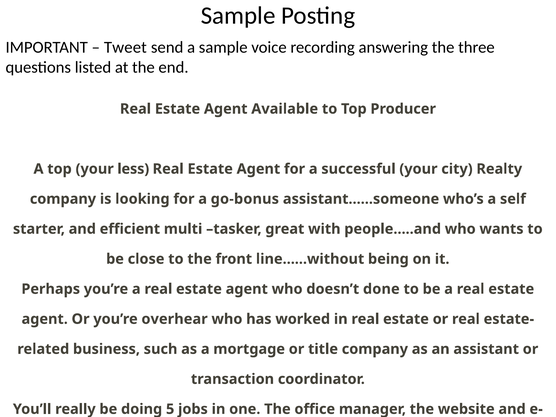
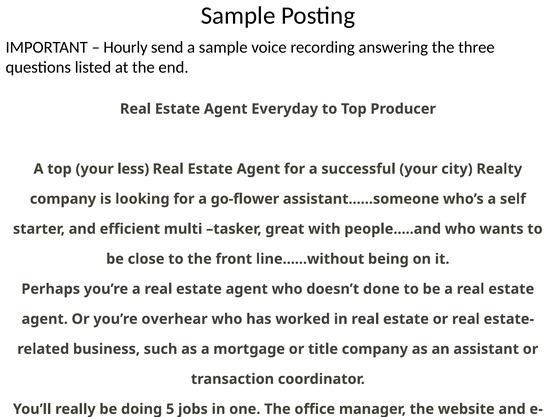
Tweet: Tweet -> Hourly
Available: Available -> Everyday
go-bonus: go-bonus -> go-flower
